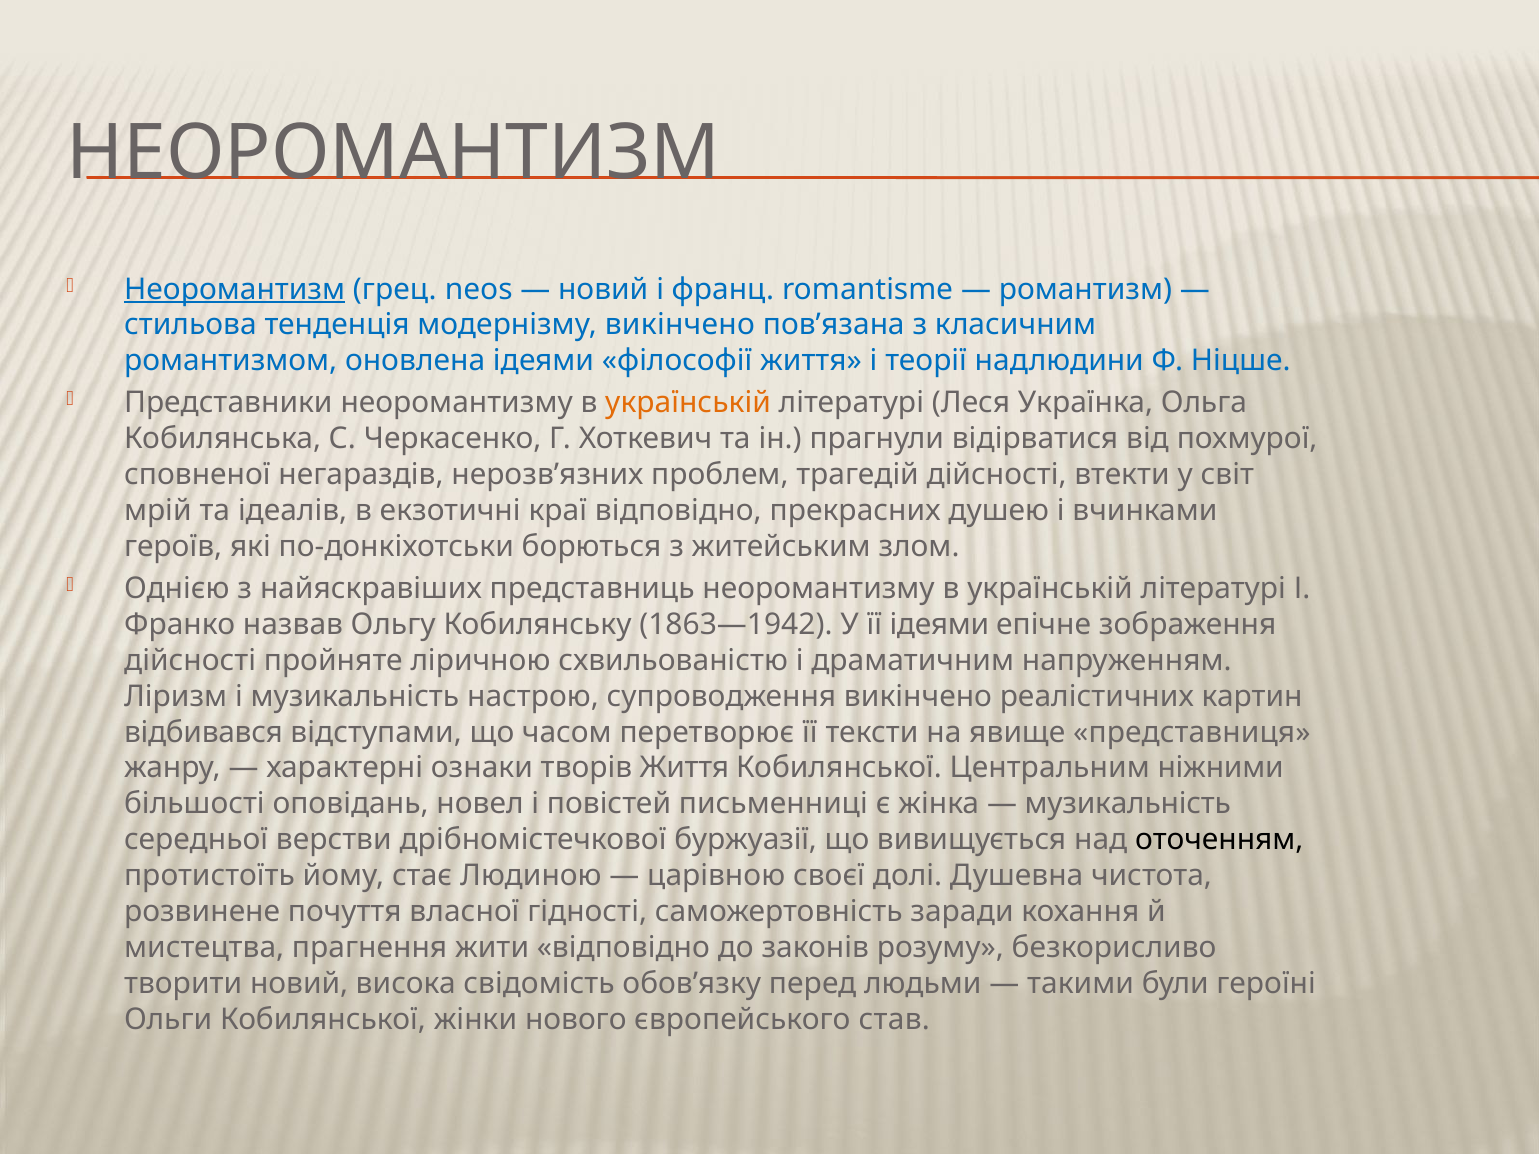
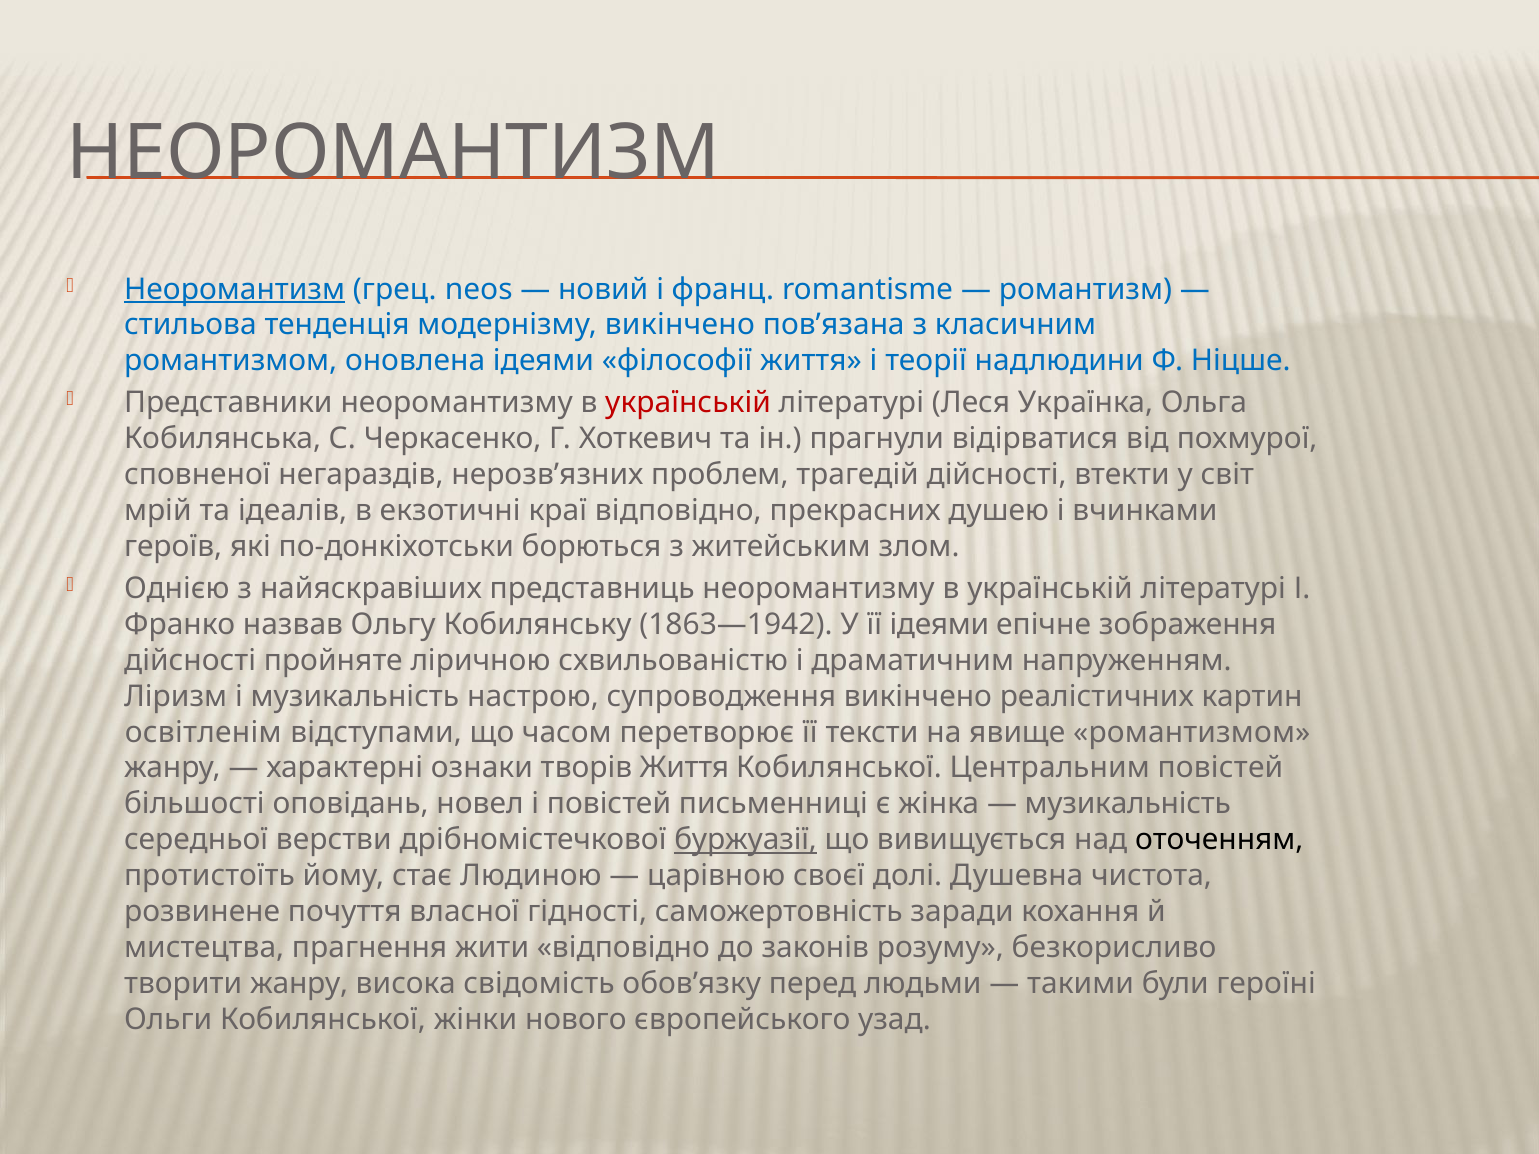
українській at (688, 403) colour: orange -> red
відбивався: відбивався -> освітленім
явище представниця: представниця -> романтизмом
Центральним ніжними: ніжними -> повістей
буржуазії underline: none -> present
творити новий: новий -> жанру
став: став -> узад
